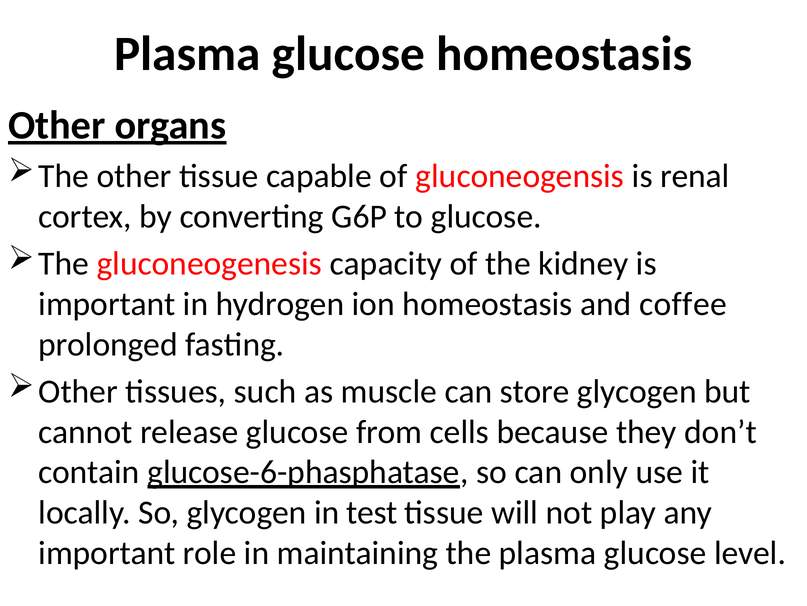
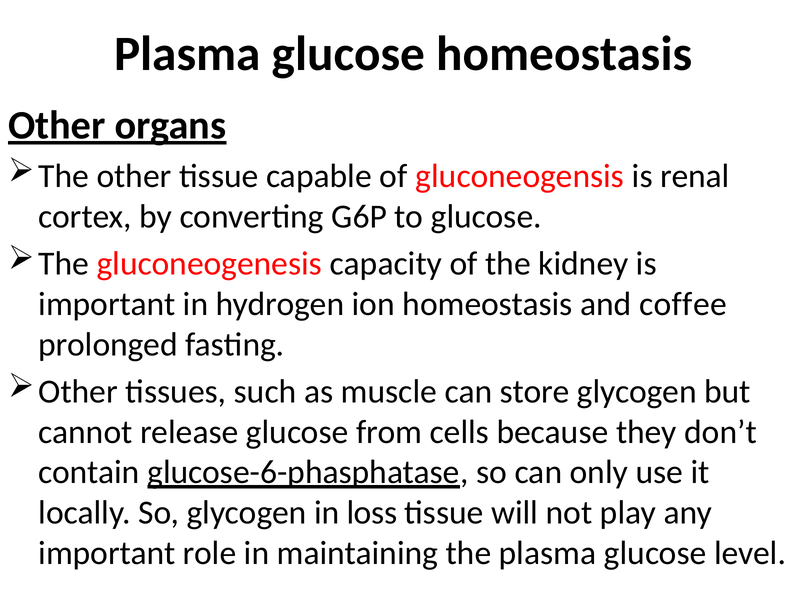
test: test -> loss
